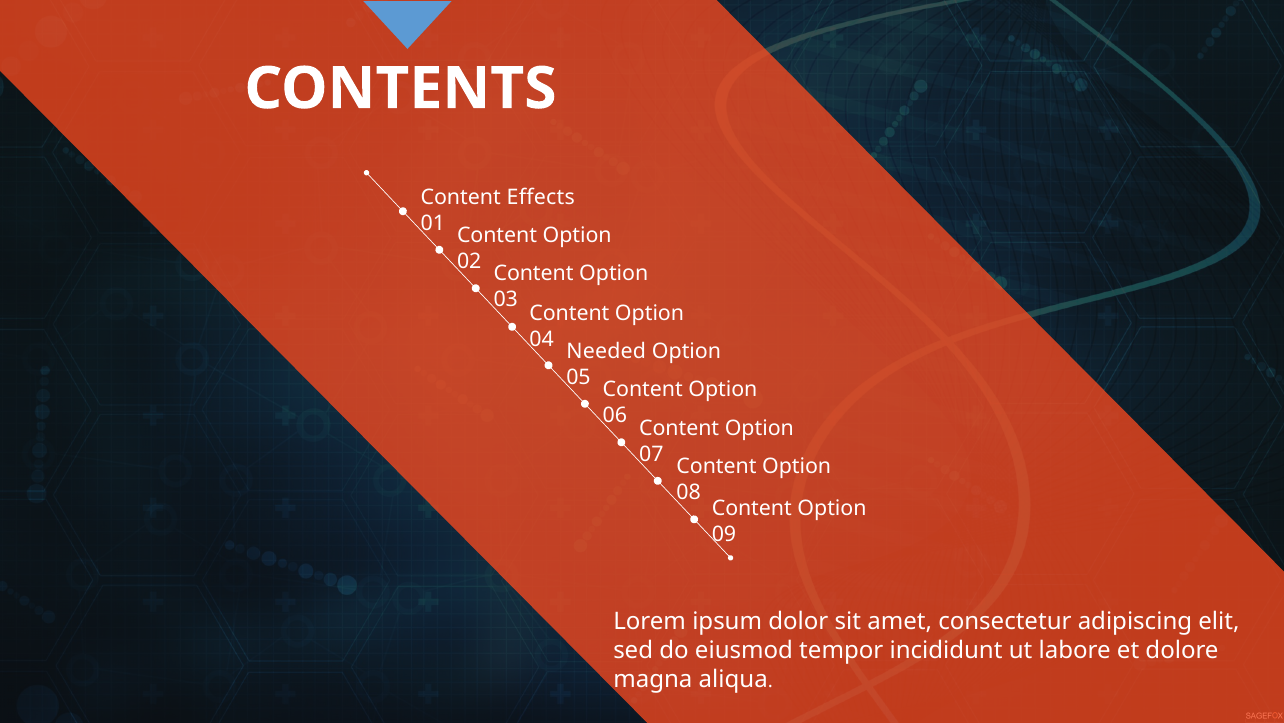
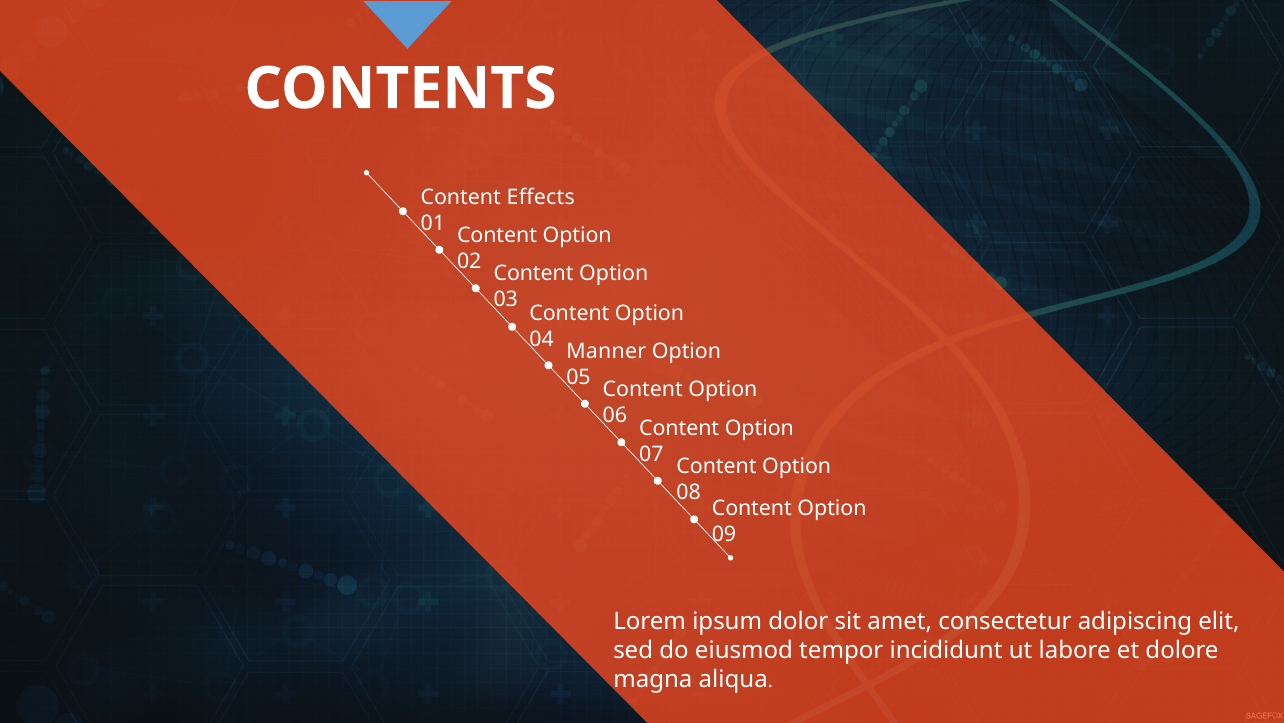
Needed: Needed -> Manner
